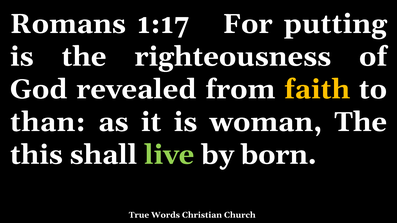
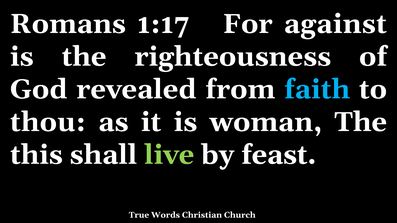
putting: putting -> against
faith colour: yellow -> light blue
than: than -> thou
born: born -> feast
